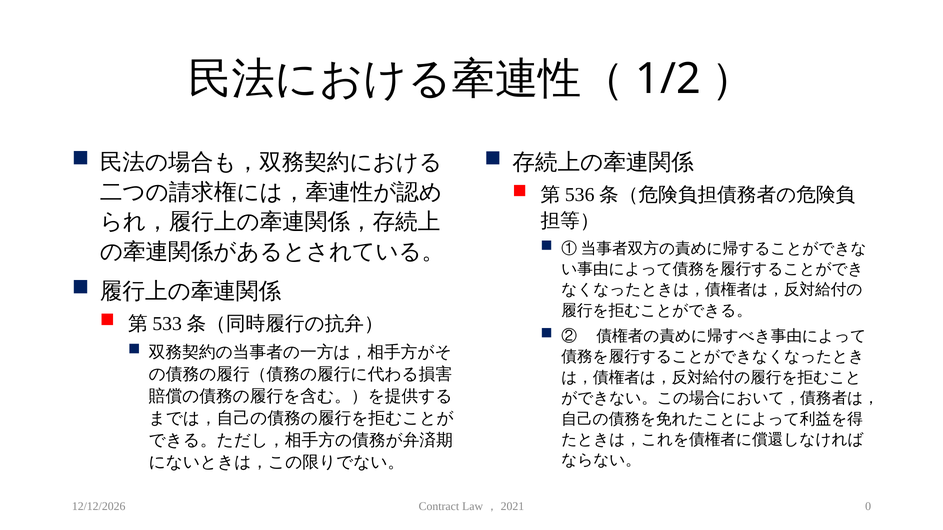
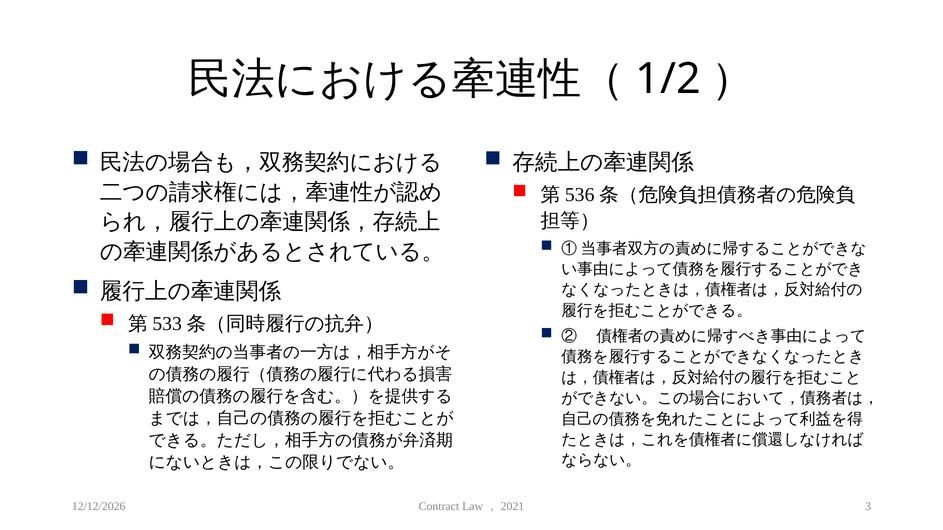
0: 0 -> 3
